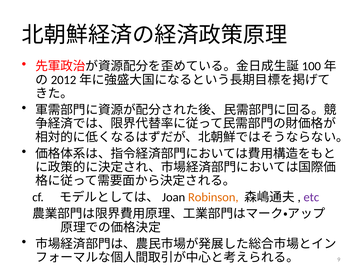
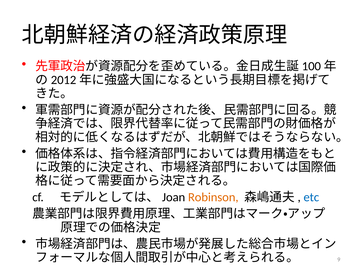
etc colour: purple -> blue
